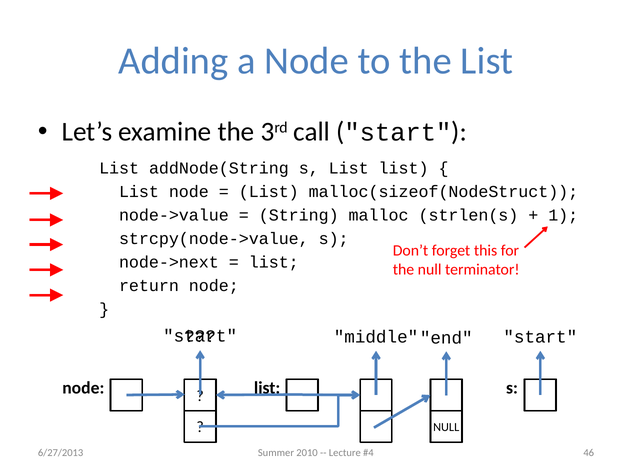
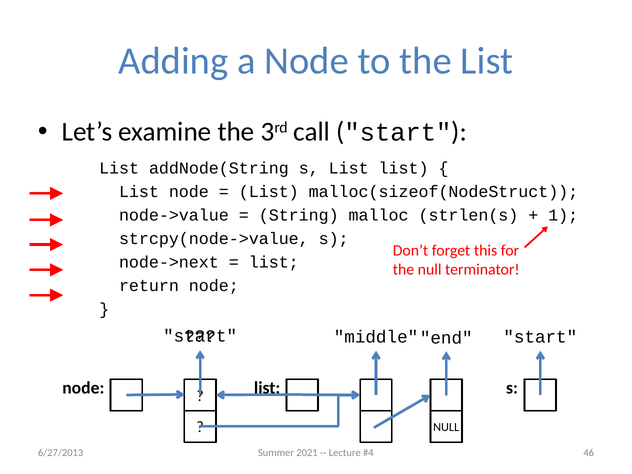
2010: 2010 -> 2021
